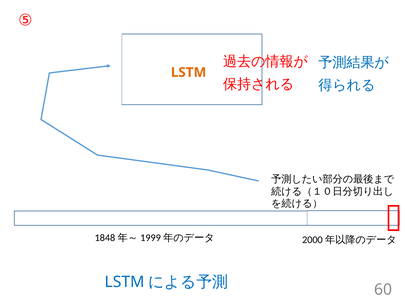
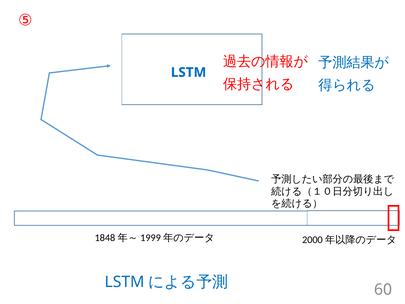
LSTM at (189, 72) colour: orange -> blue
